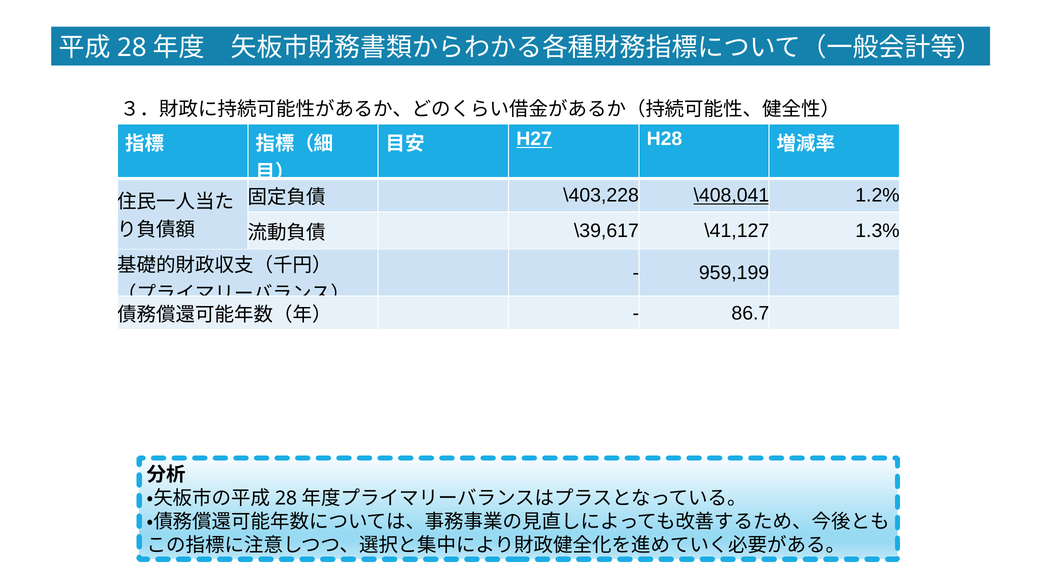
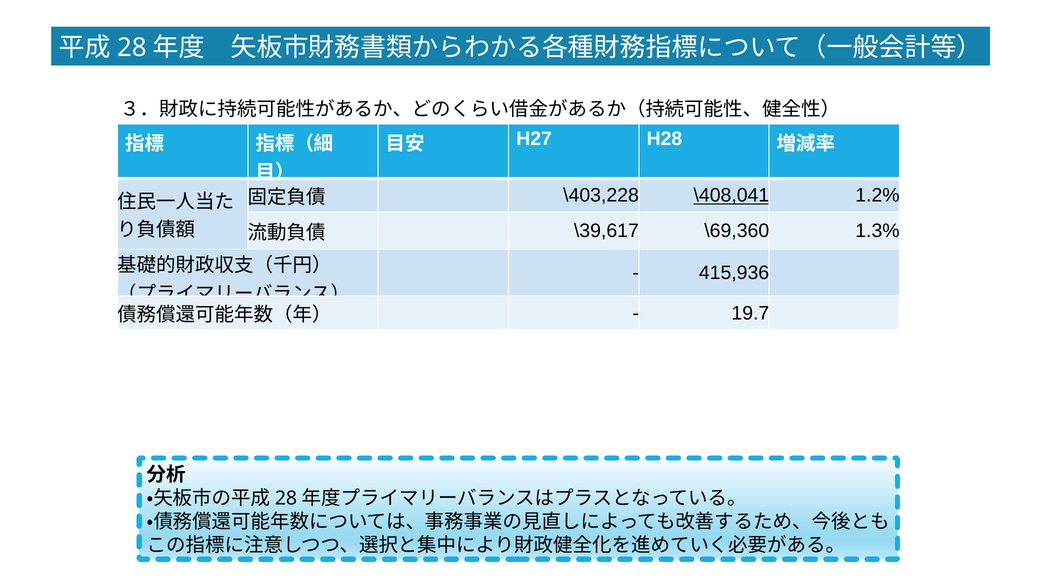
H27 underline: present -> none
\41,127: \41,127 -> \69,360
959,199: 959,199 -> 415,936
86.7: 86.7 -> 19.7
